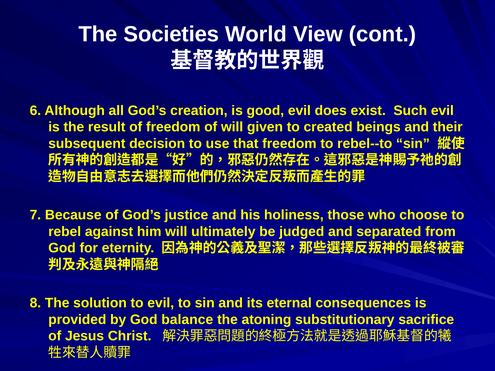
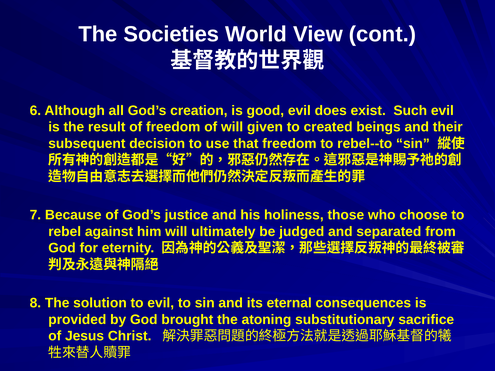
balance: balance -> brought
